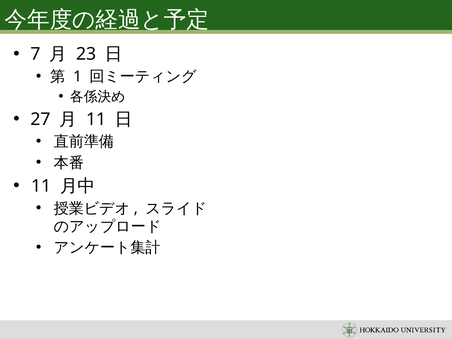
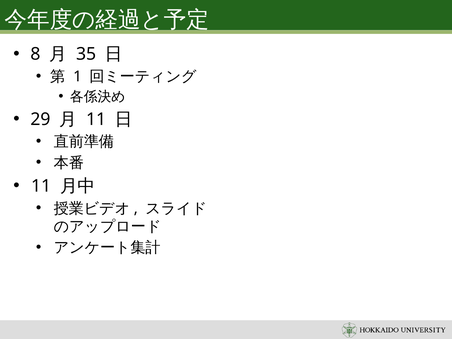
7: 7 -> 8
23: 23 -> 35
27: 27 -> 29
